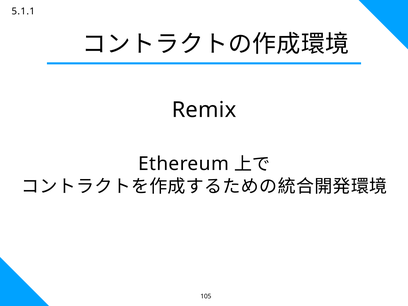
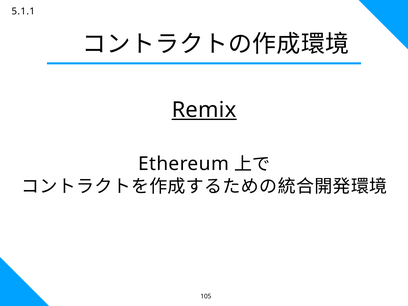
Remix underline: none -> present
